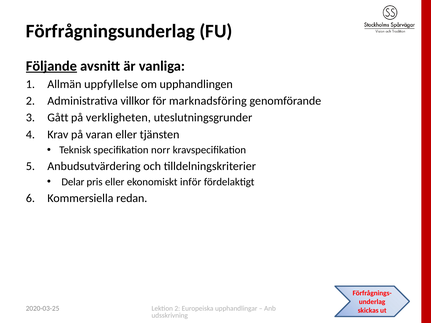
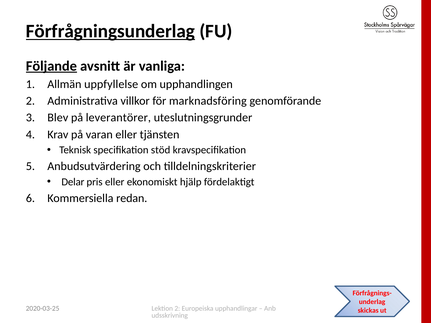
Förfrågningsunderlag underline: none -> present
Gått: Gått -> Blev
verkligheten: verkligheten -> leverantörer
norr: norr -> stöd
inför: inför -> hjälp
